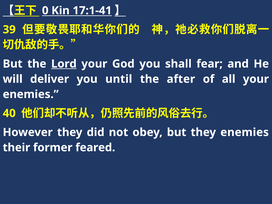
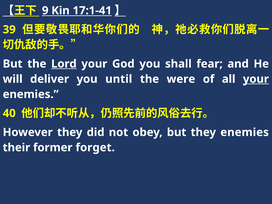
0: 0 -> 9
after: after -> were
your at (256, 79) underline: none -> present
feared: feared -> forget
